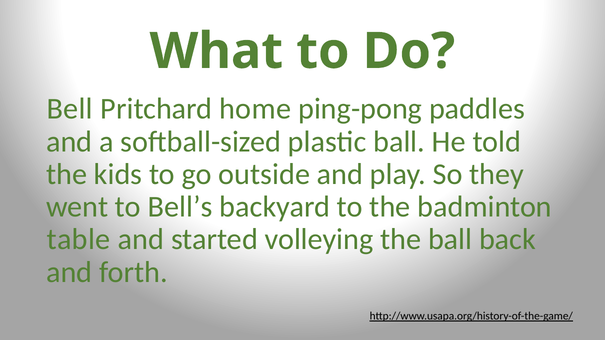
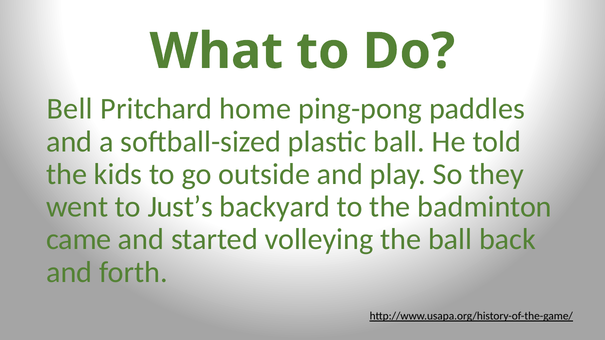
Bell’s: Bell’s -> Just’s
table: table -> came
